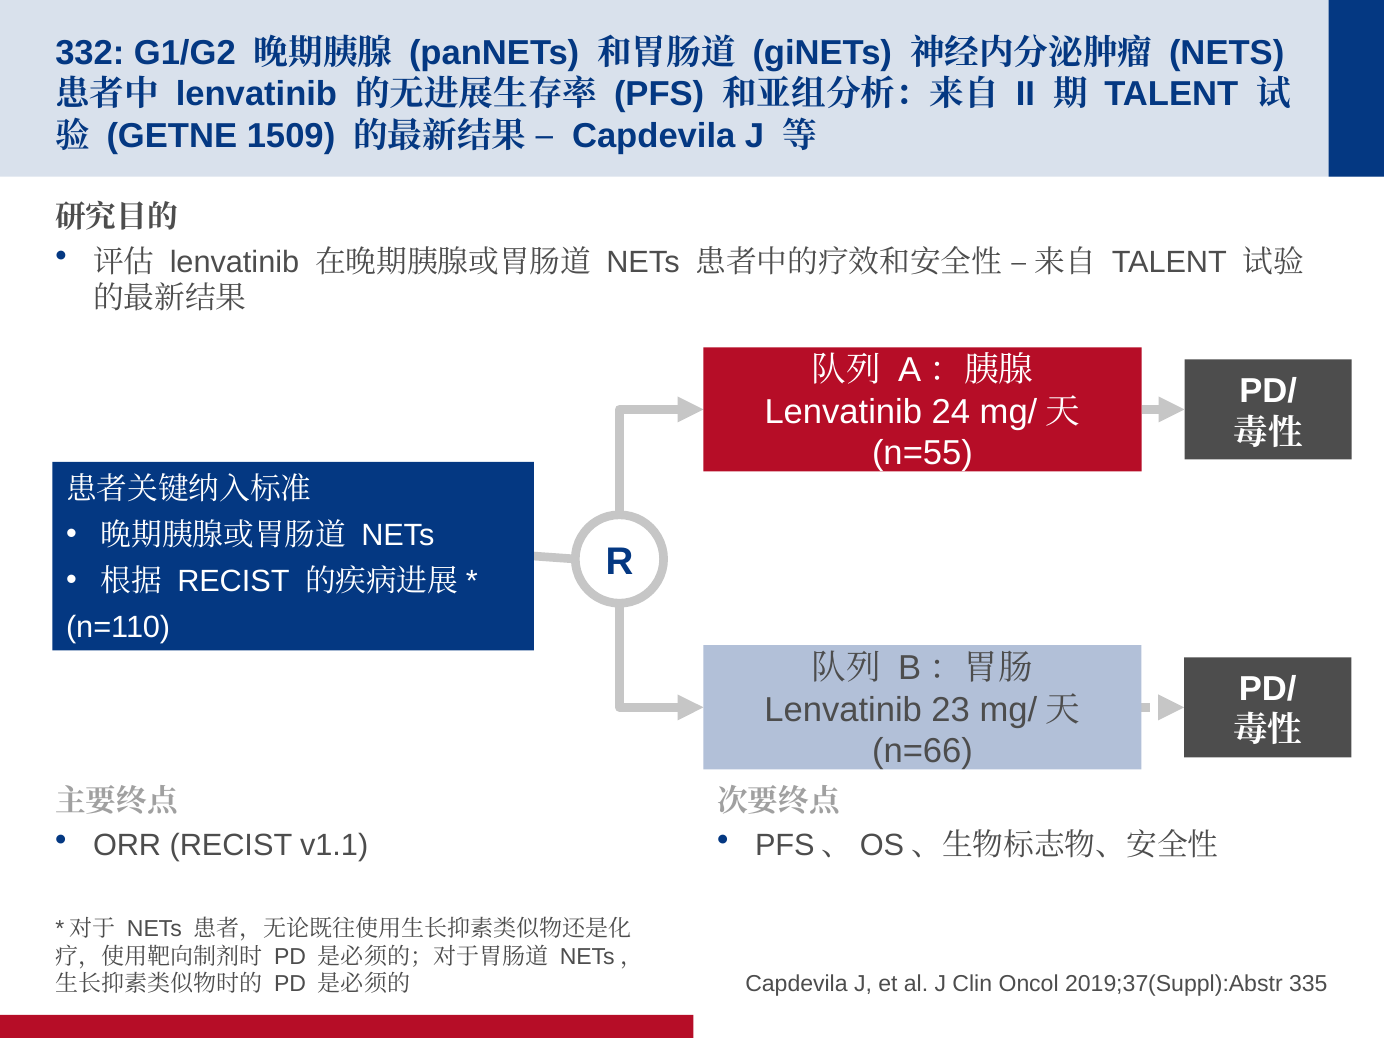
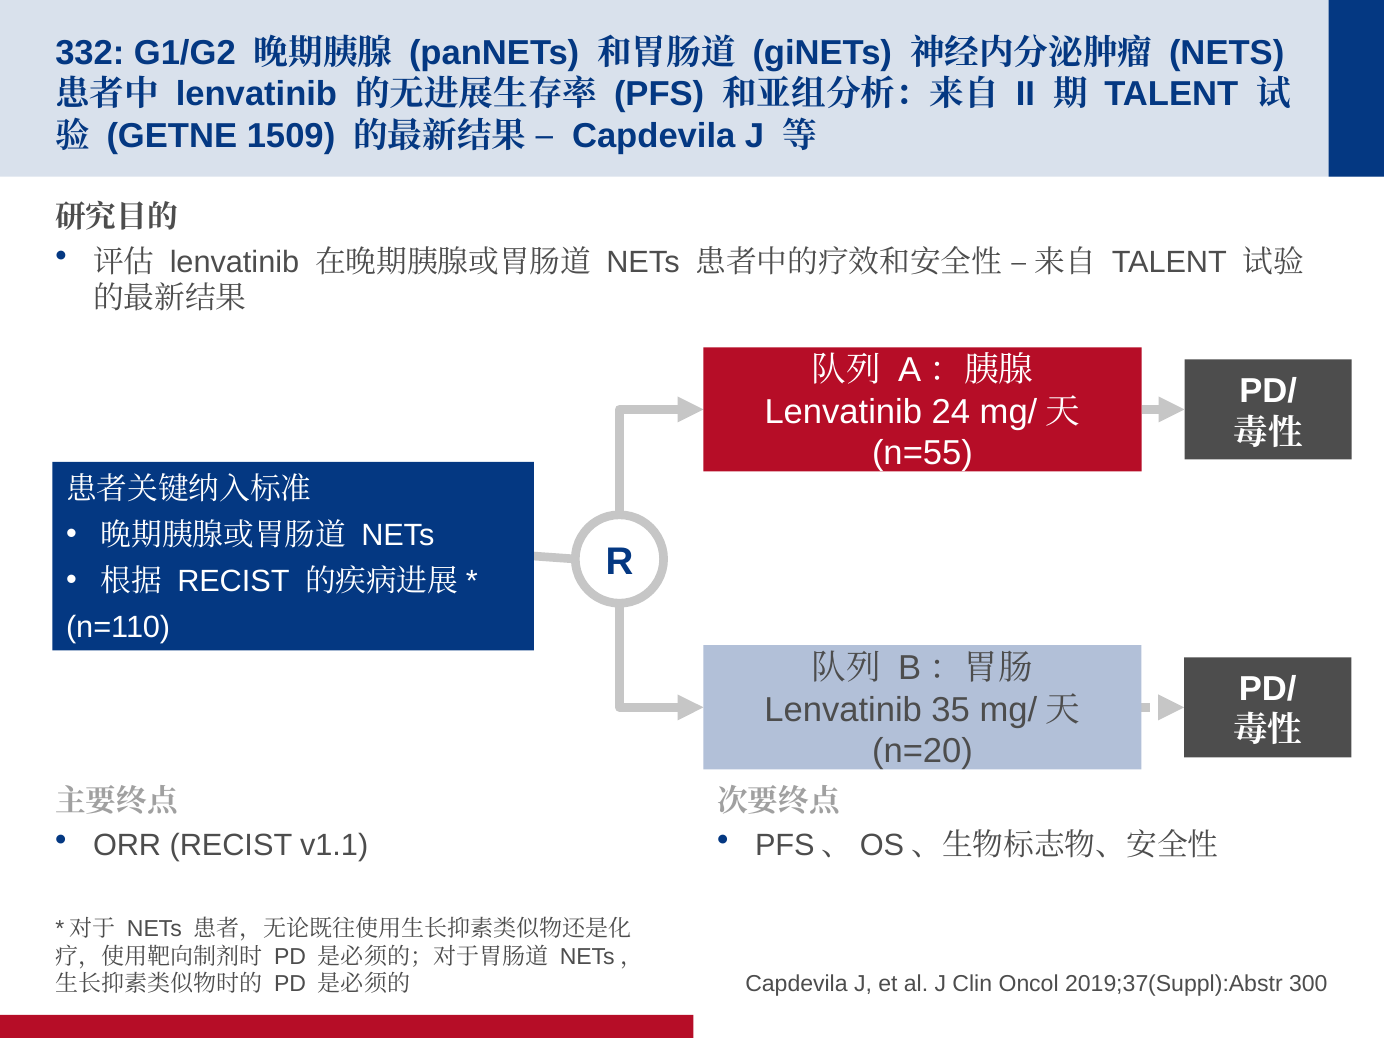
23: 23 -> 35
n=66: n=66 -> n=20
335: 335 -> 300
